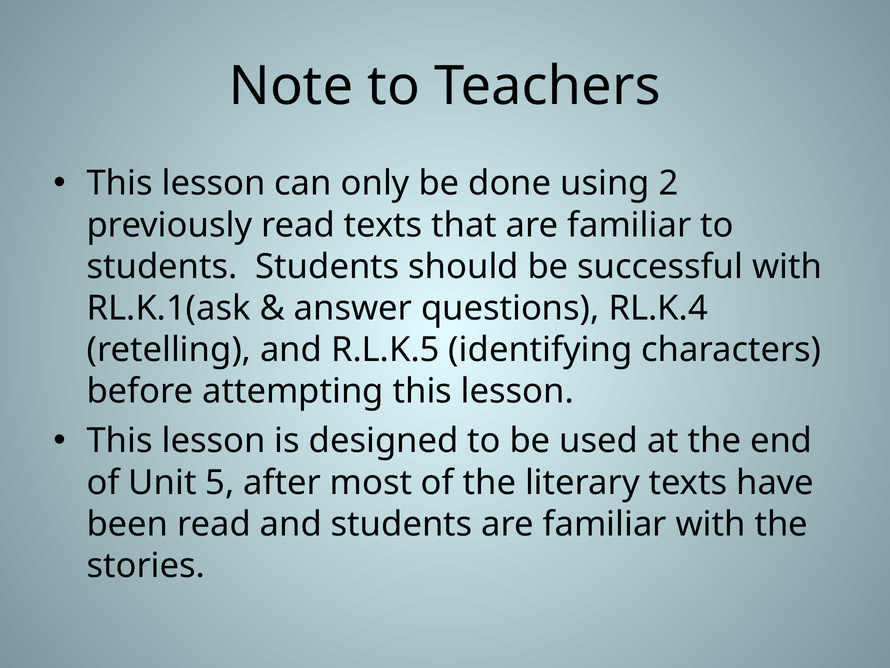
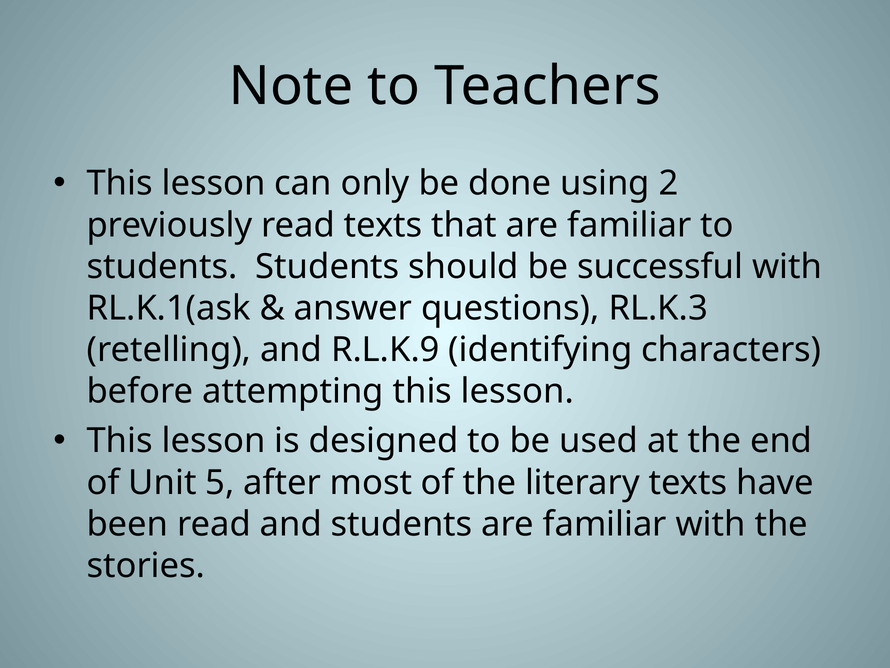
RL.K.4: RL.K.4 -> RL.K.3
R.L.K.5: R.L.K.5 -> R.L.K.9
